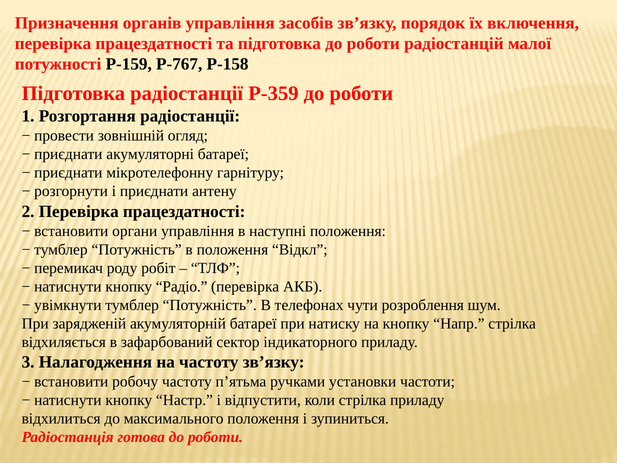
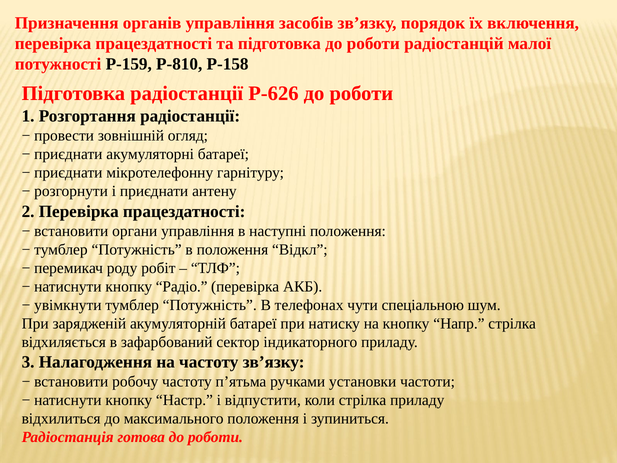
Р-767: Р-767 -> Р-810
Р-359: Р-359 -> Р-626
розроблення: розроблення -> спеціальною
